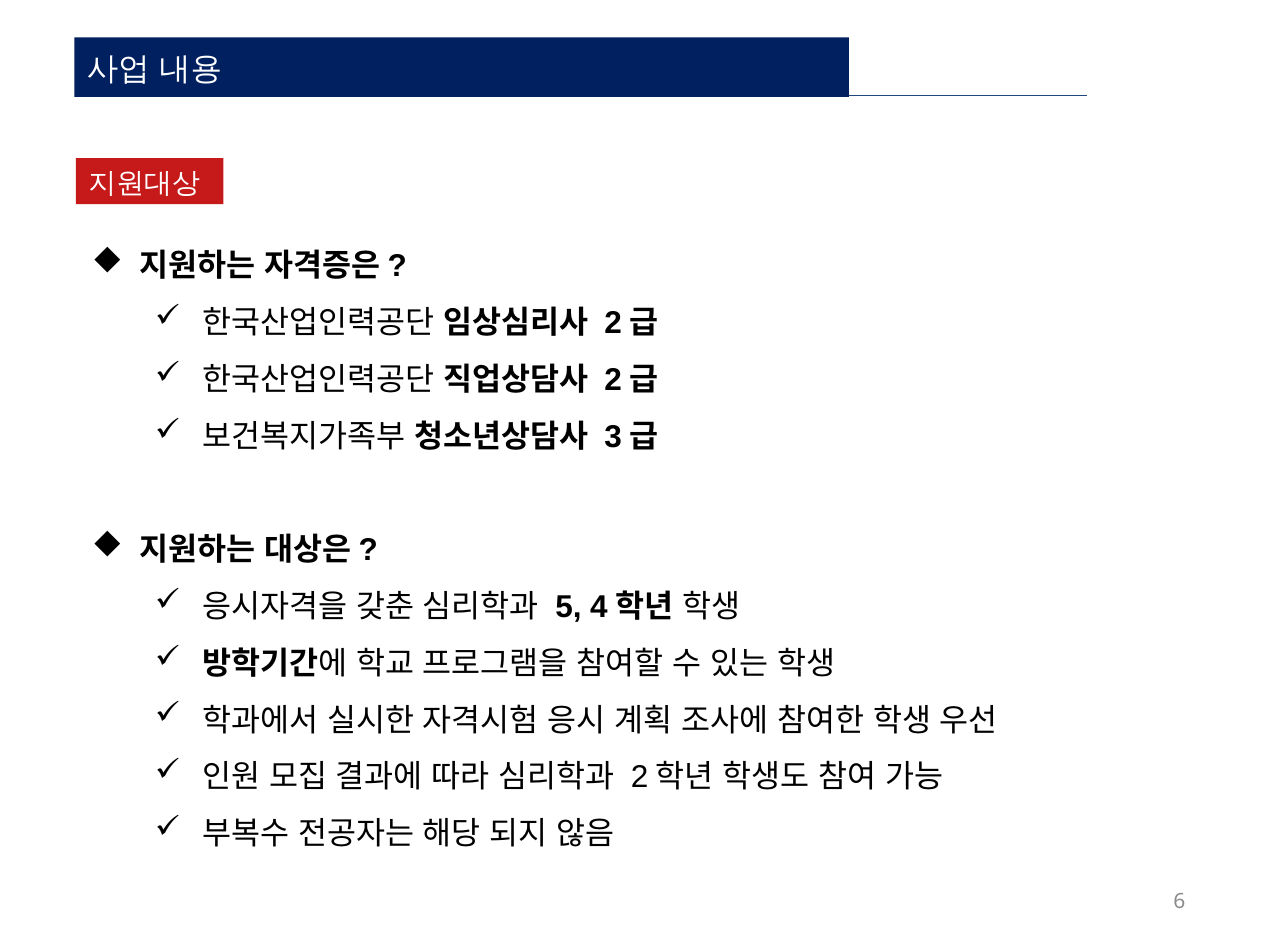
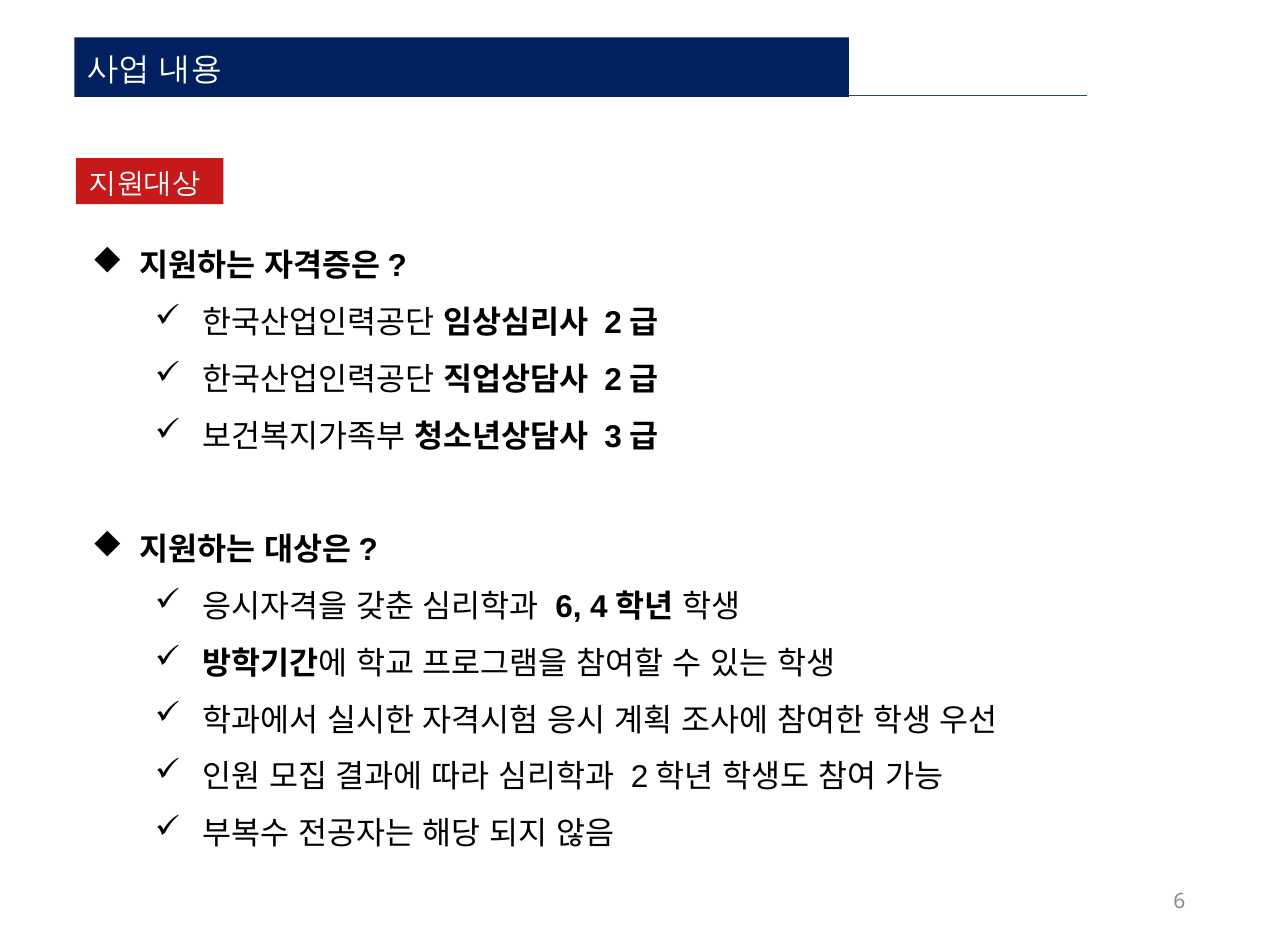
5 at (568, 607): 5 -> 6
